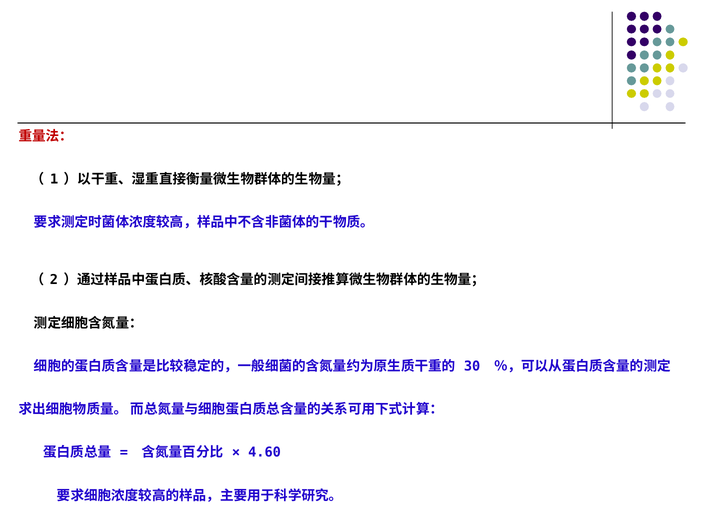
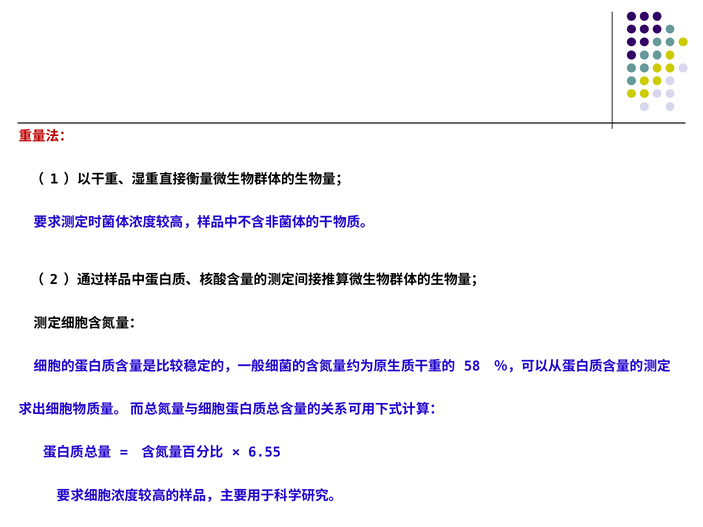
30: 30 -> 58
4.60: 4.60 -> 6.55
